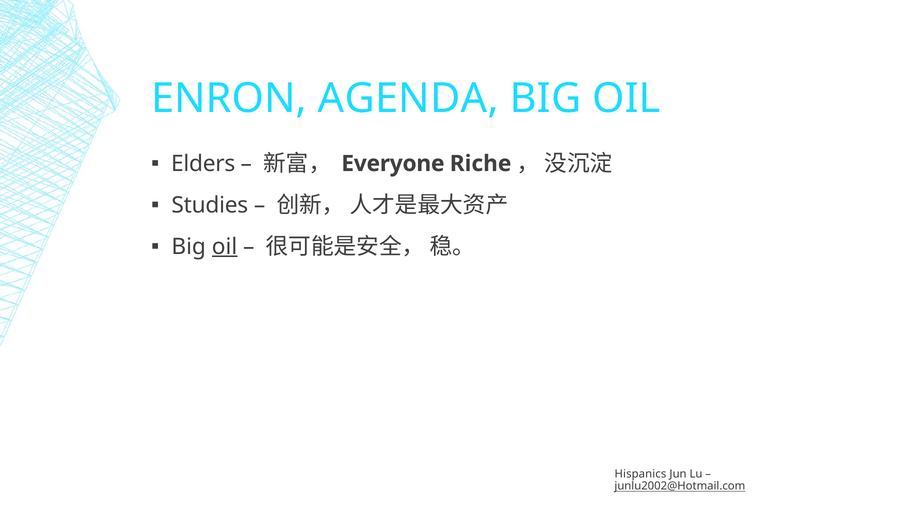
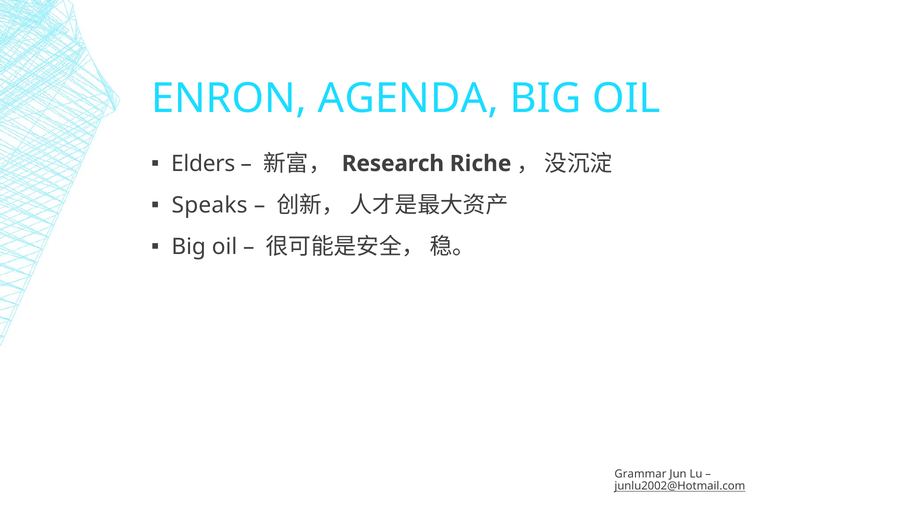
Everyone: Everyone -> Research
Studies: Studies -> Speaks
oil at (225, 247) underline: present -> none
Hispanics: Hispanics -> Grammar
